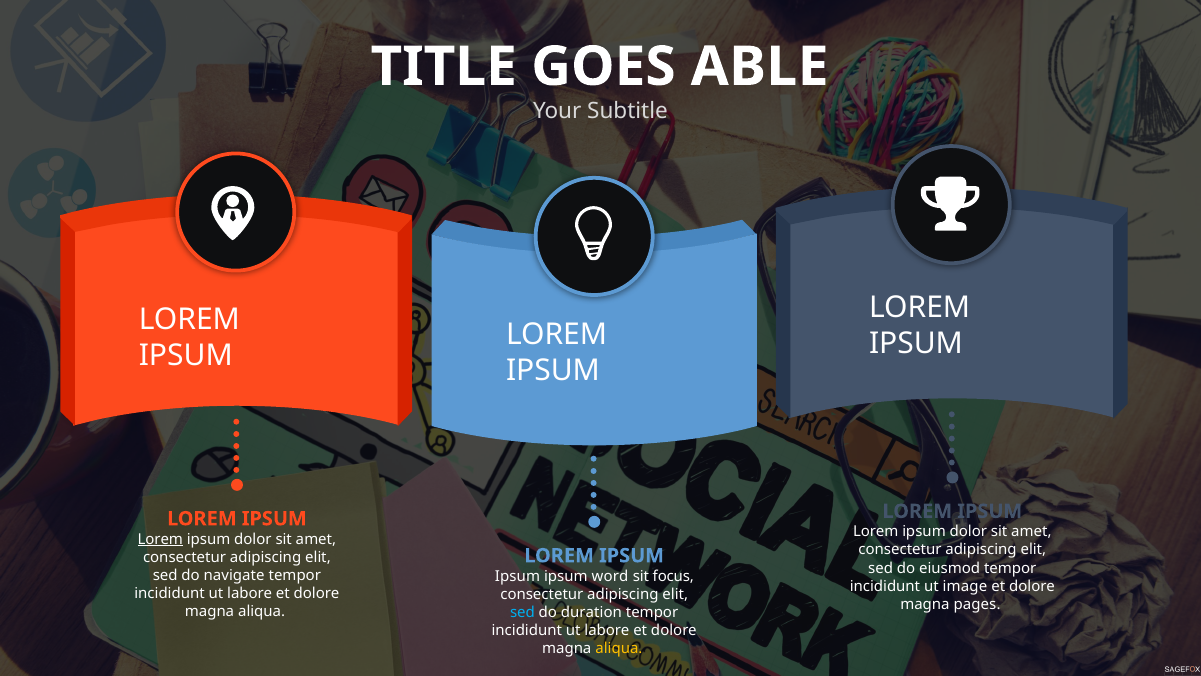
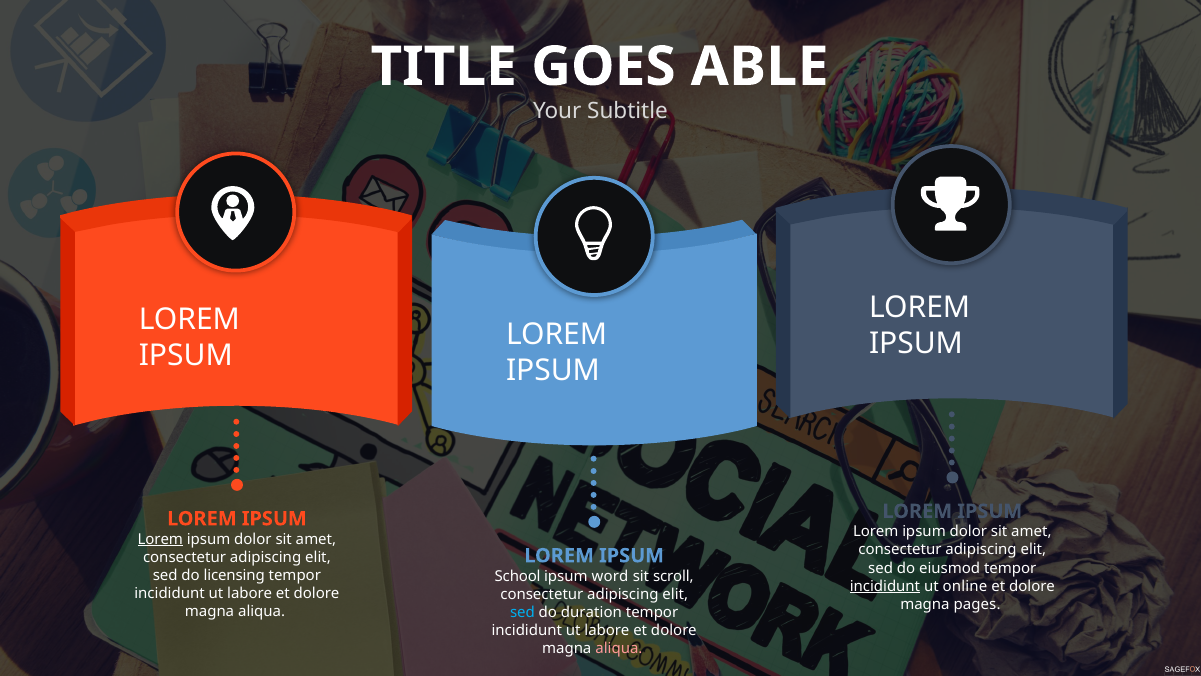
navigate: navigate -> licensing
Ipsum at (517, 576): Ipsum -> School
focus: focus -> scroll
incididunt at (885, 586) underline: none -> present
image: image -> online
aliqua at (619, 648) colour: yellow -> pink
